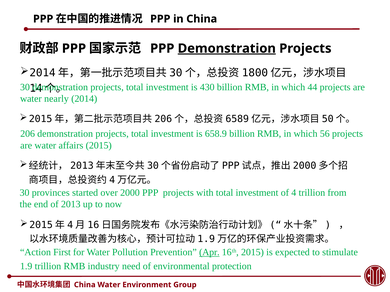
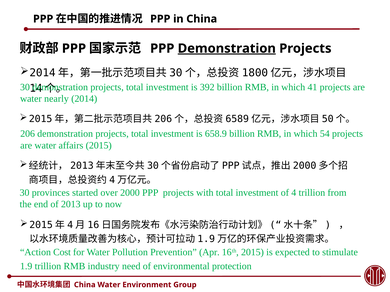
430: 430 -> 392
44: 44 -> 41
56: 56 -> 54
First: First -> Cost
Apr underline: present -> none
